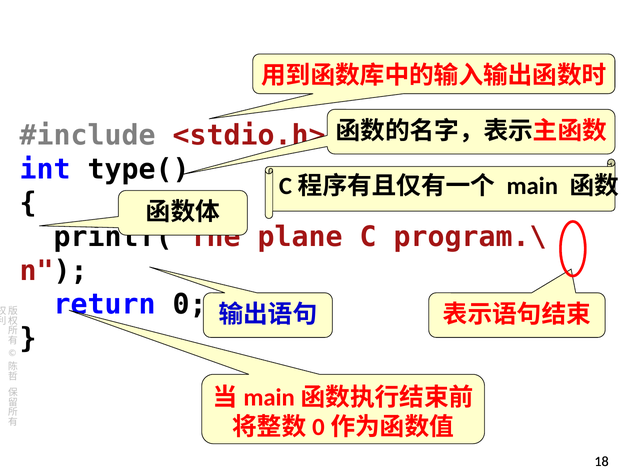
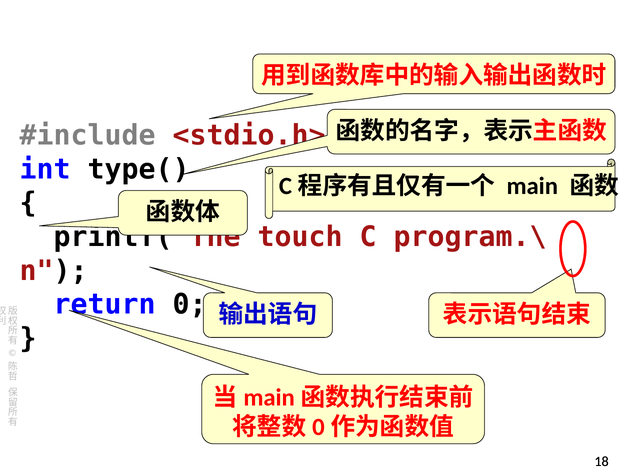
plane: plane -> touch
